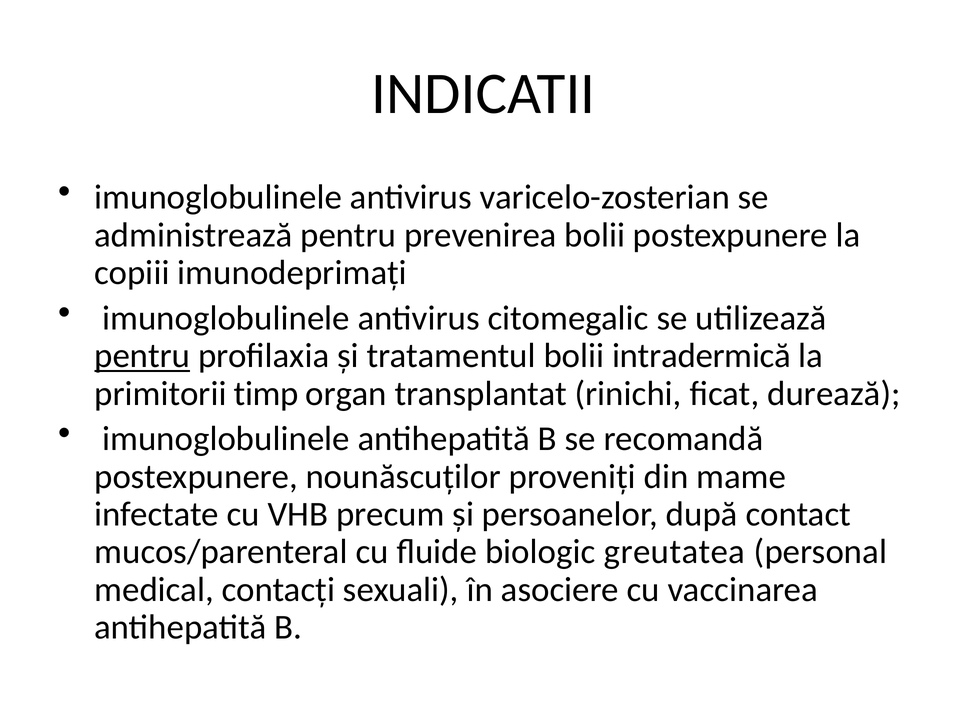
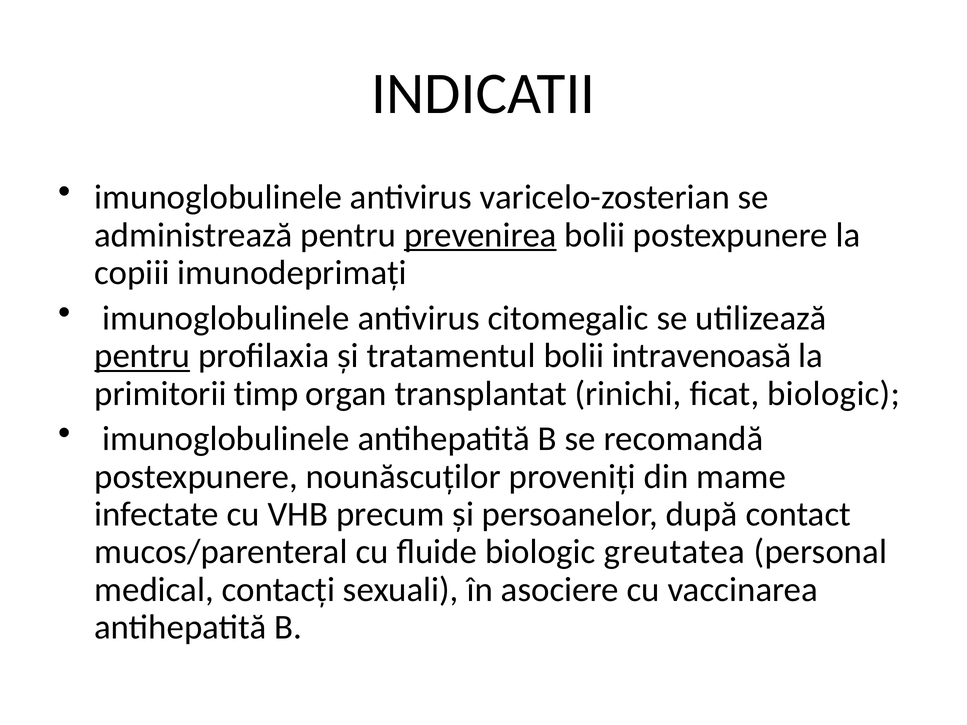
prevenirea underline: none -> present
intradermică: intradermică -> intravenoasă
ficat durează: durează -> biologic
